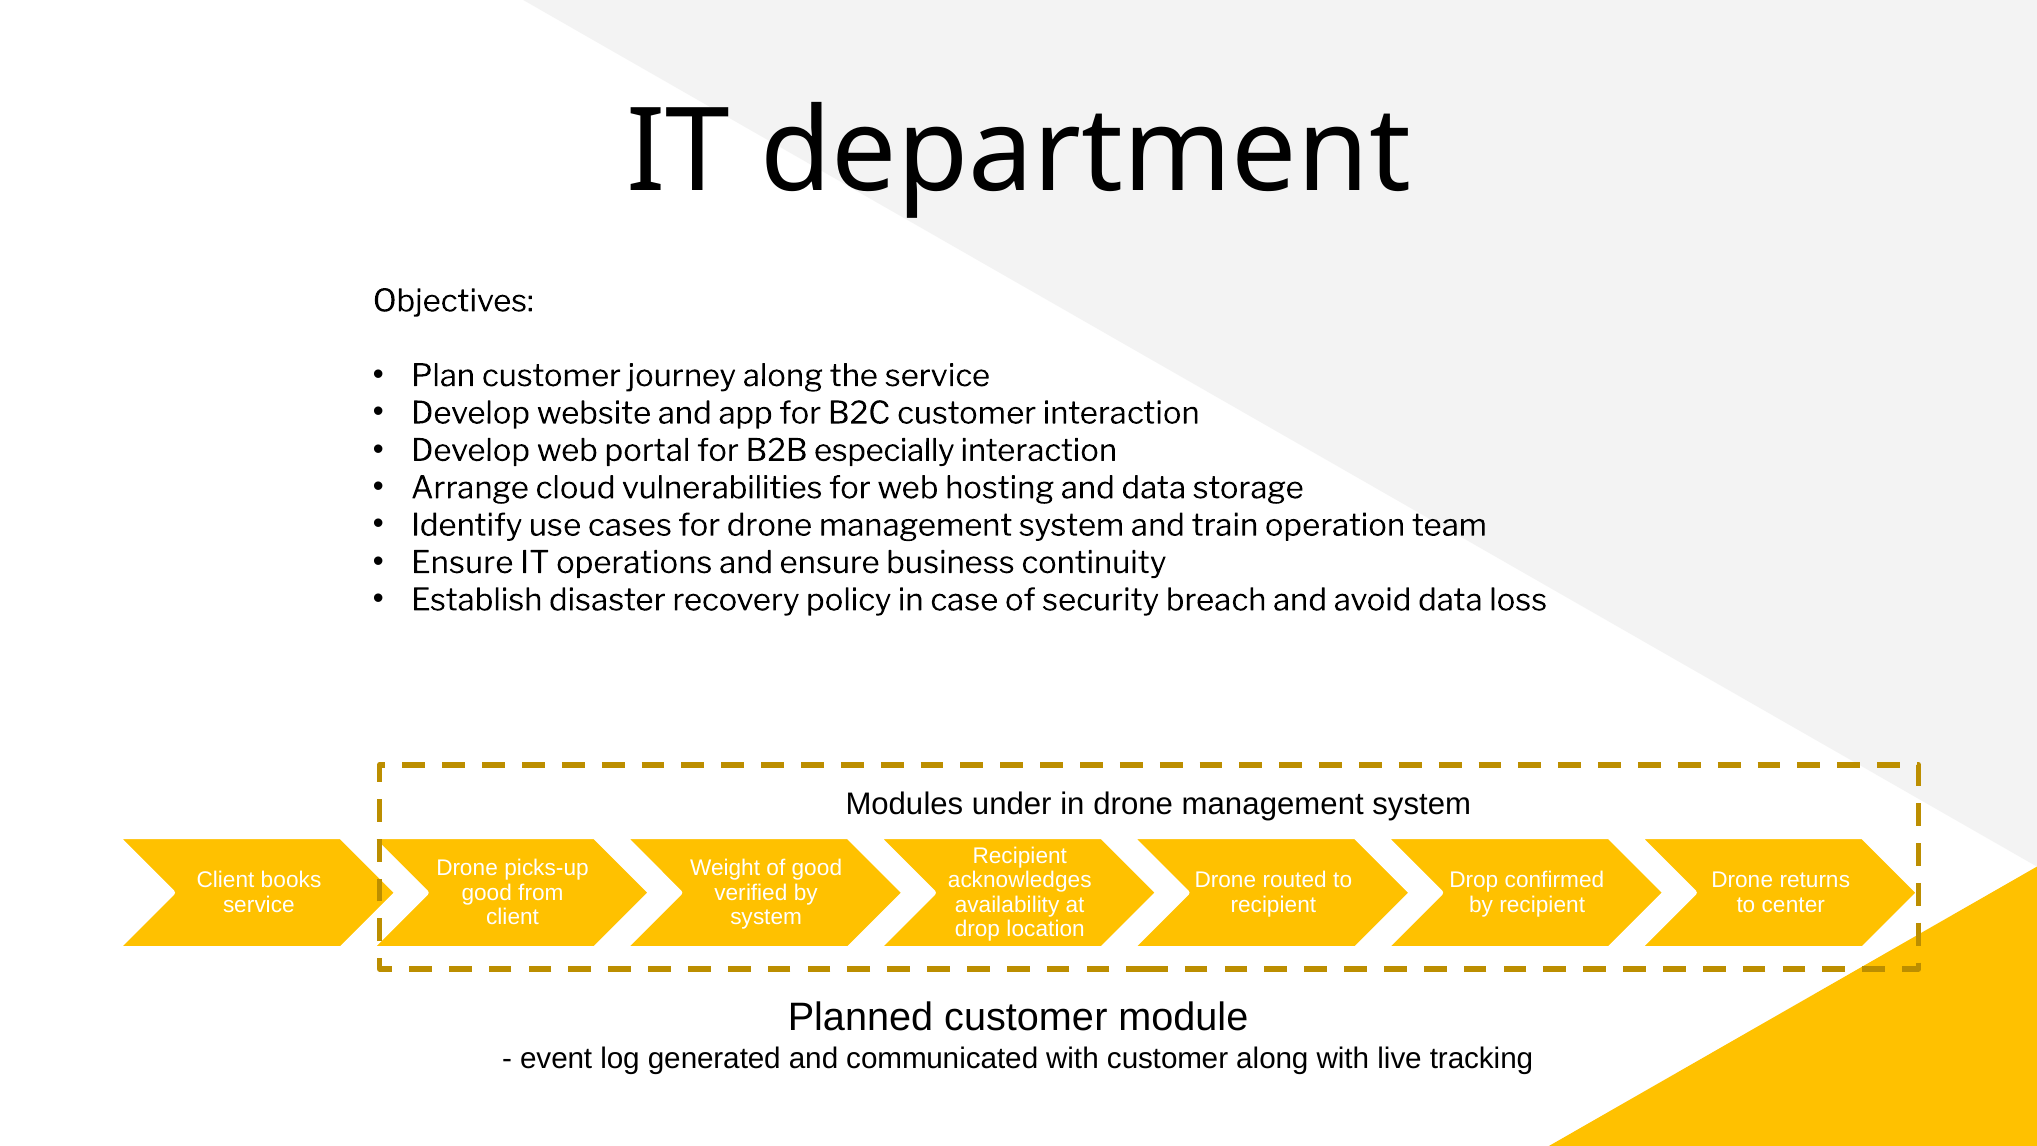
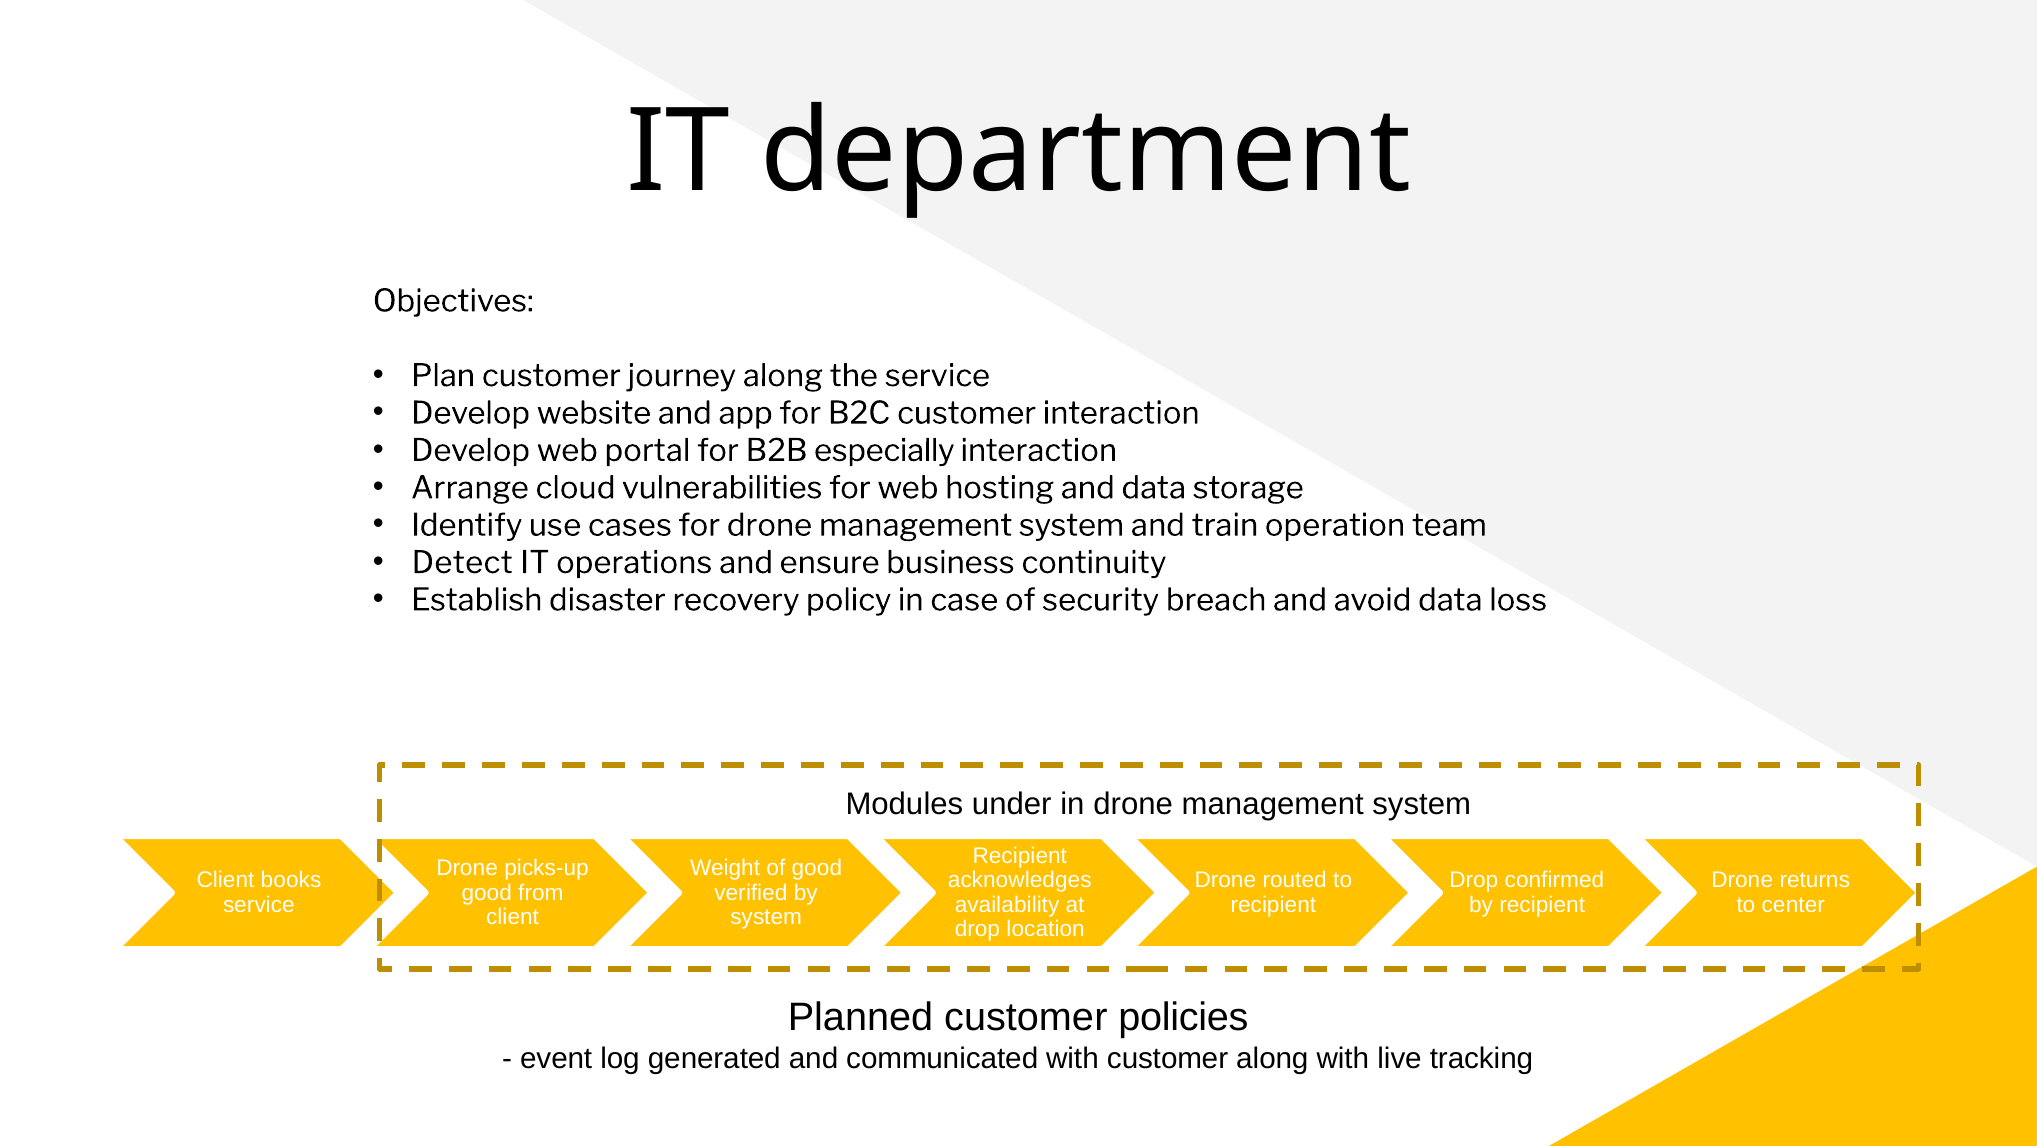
Ensure at (462, 563): Ensure -> Detect
module: module -> policies
